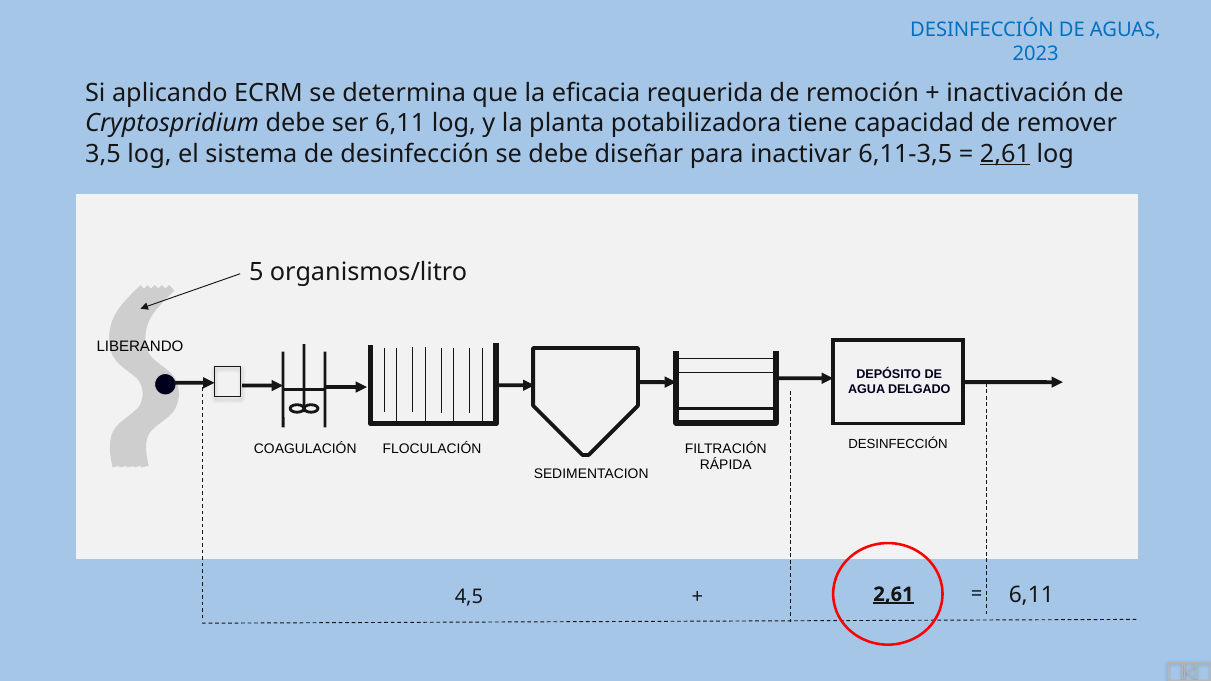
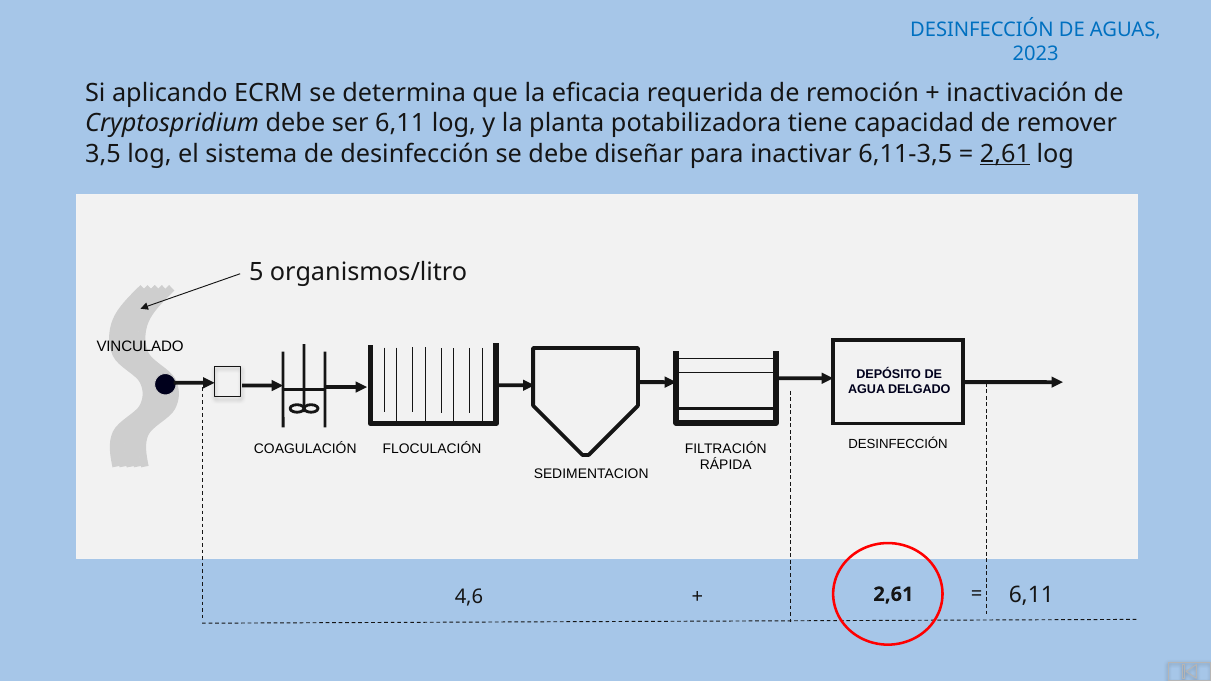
LIBERANDO: LIBERANDO -> VINCULADO
4,5: 4,5 -> 4,6
2,61 at (894, 594) underline: present -> none
